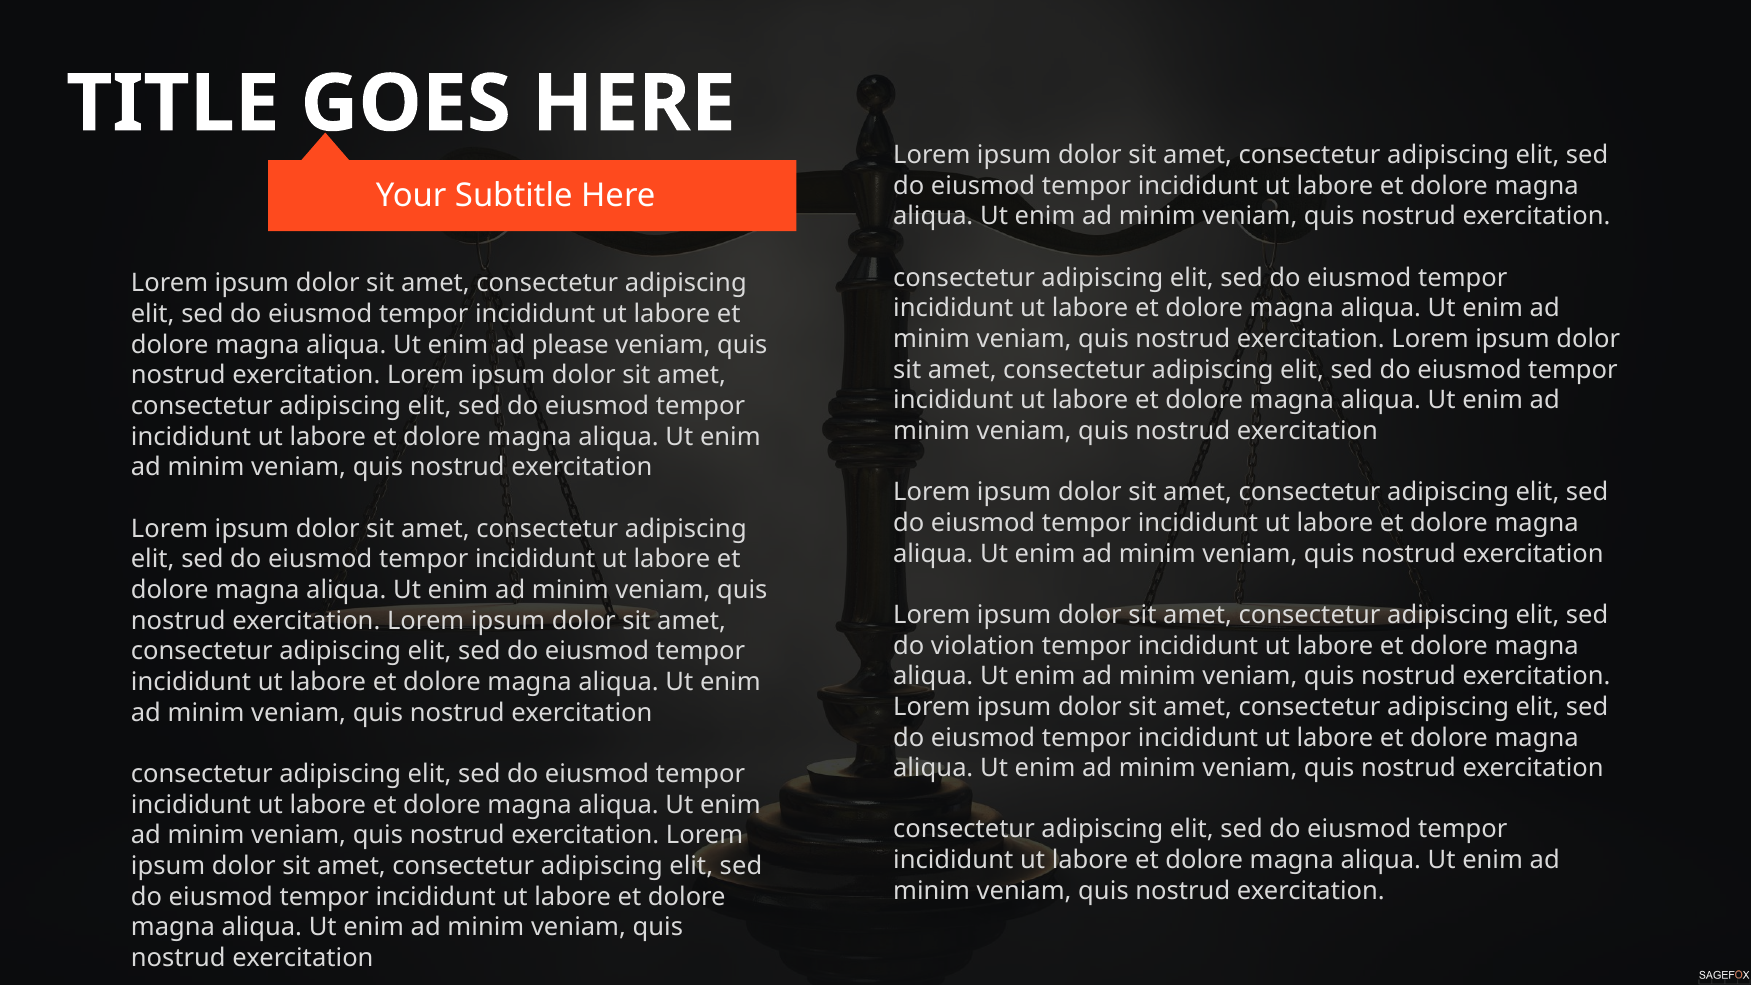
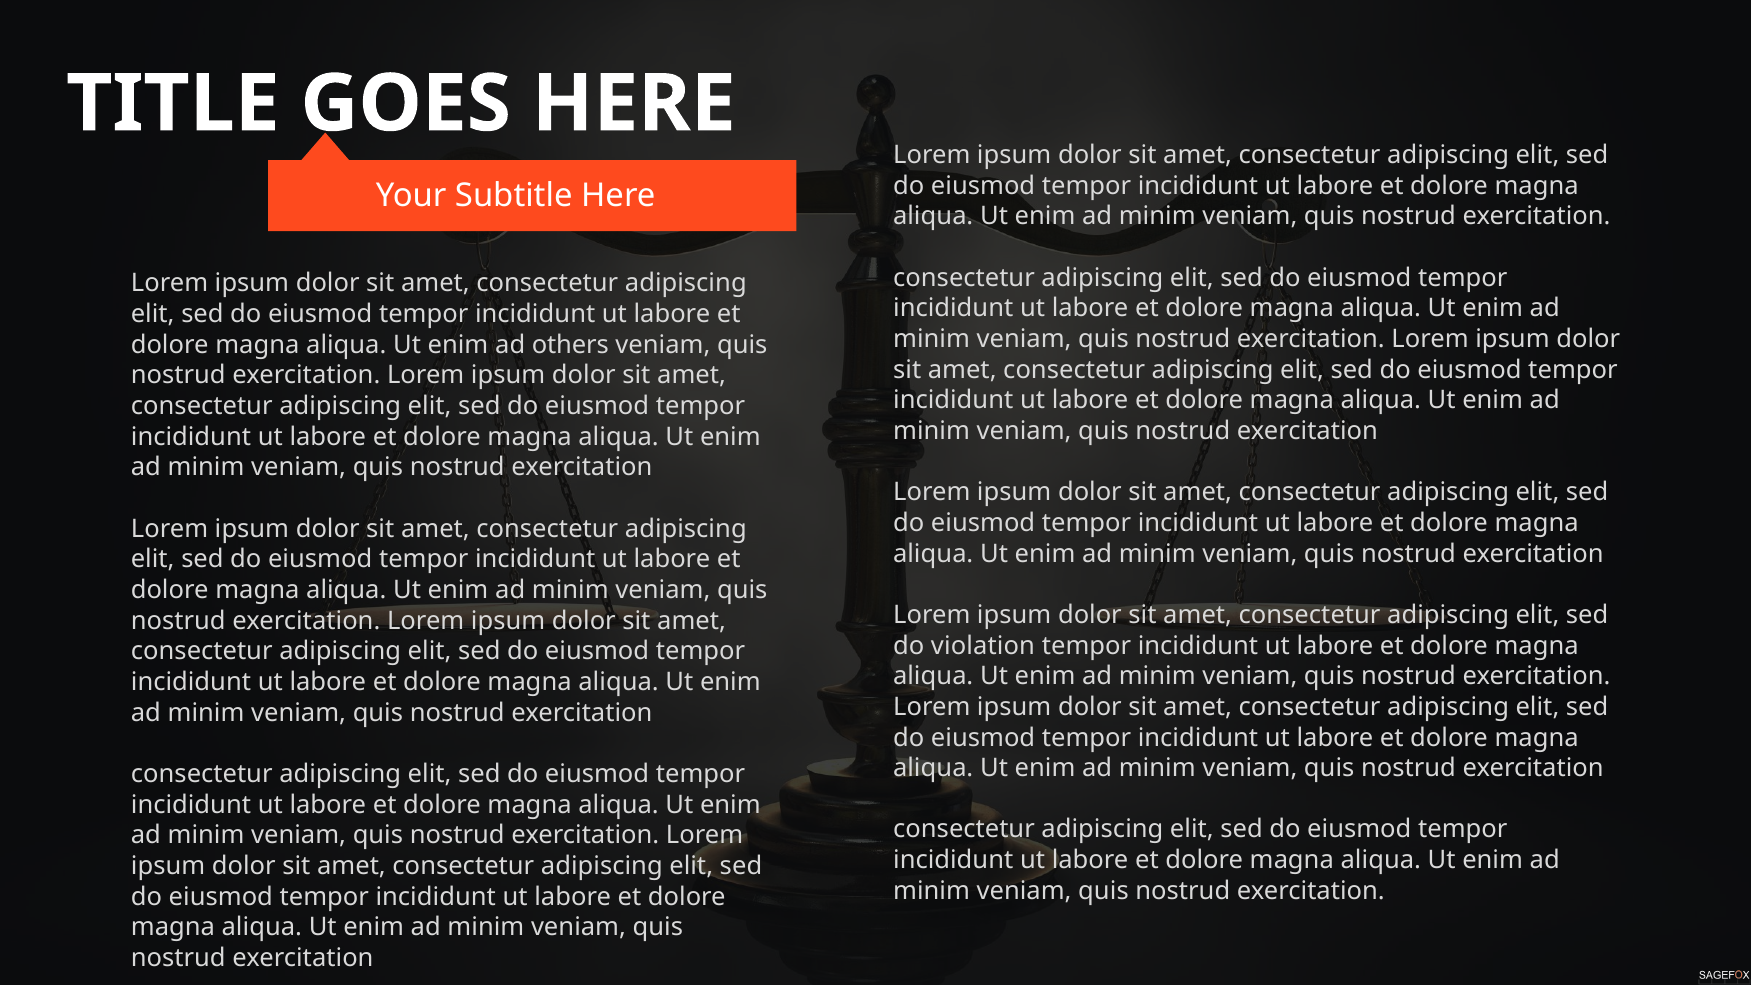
please: please -> others
